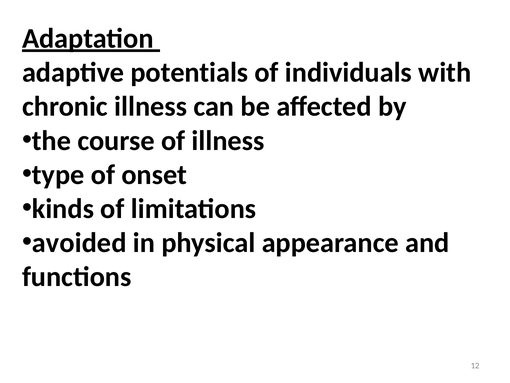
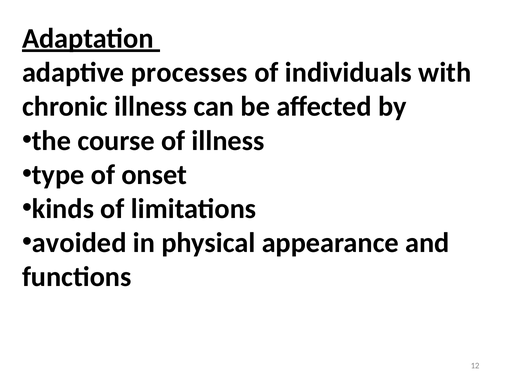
potentials: potentials -> processes
